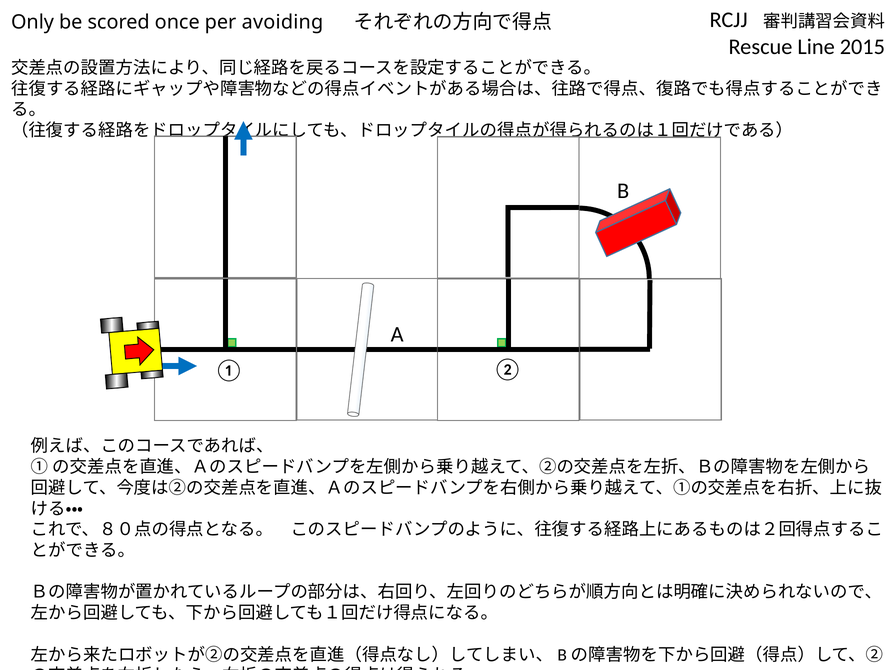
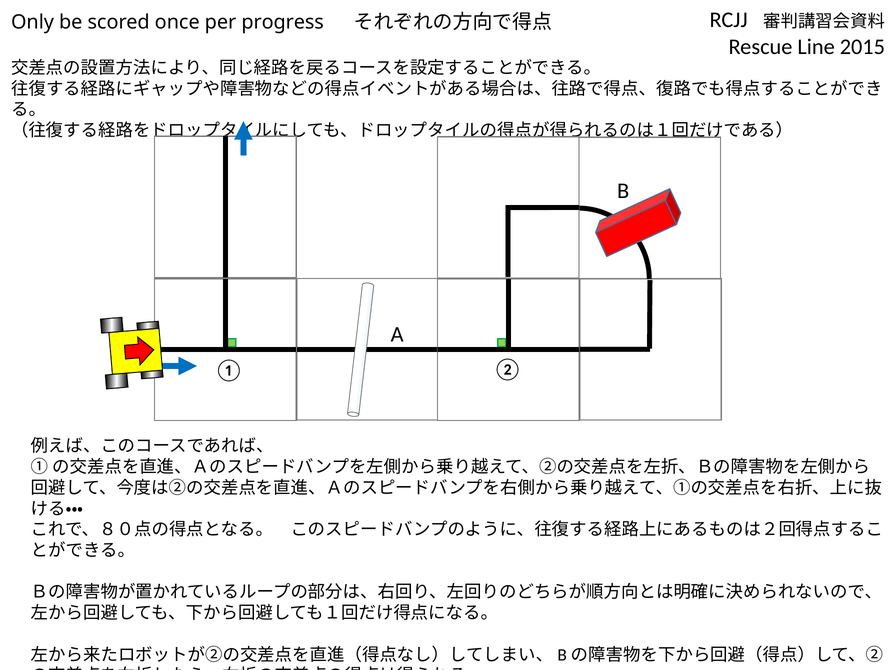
avoiding: avoiding -> progress
